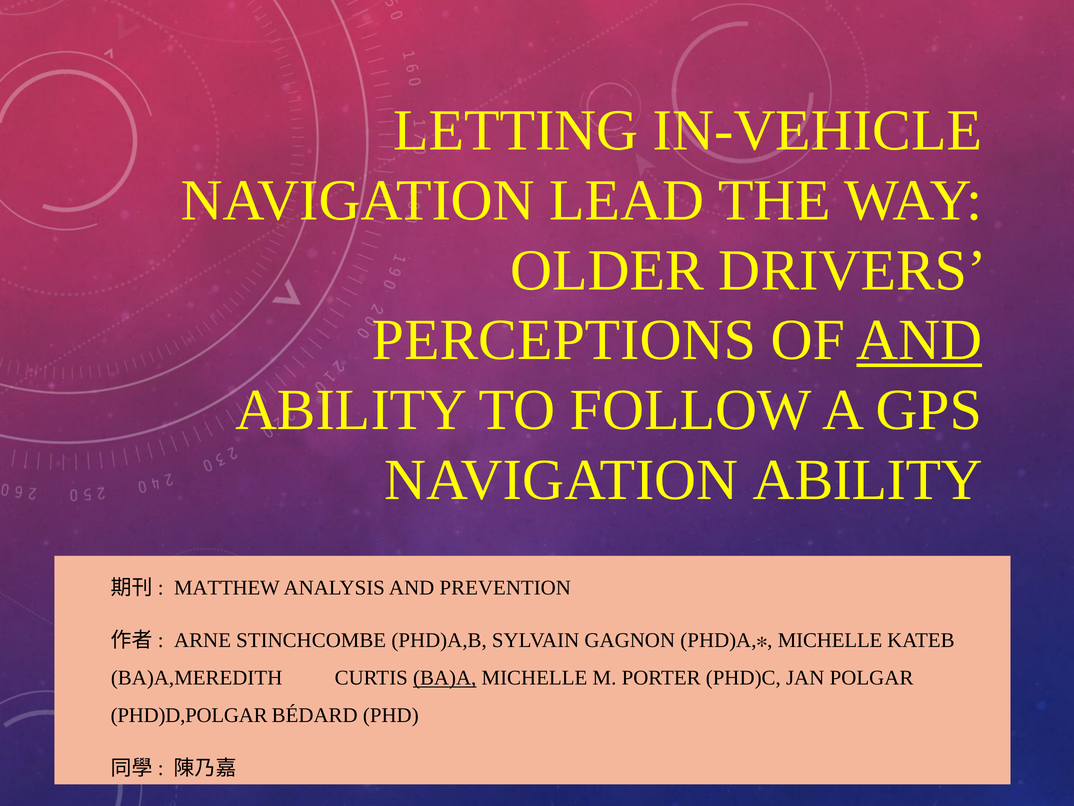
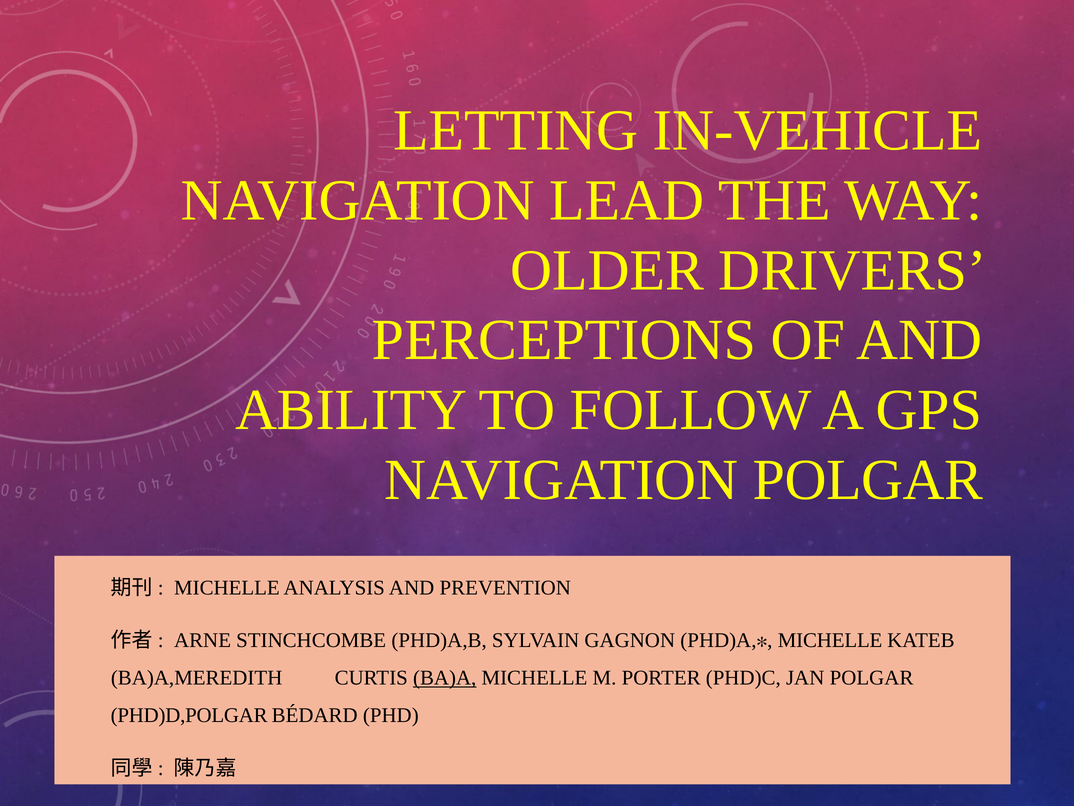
AND at (919, 340) underline: present -> none
NAVIGATION ABILITY: ABILITY -> POLGAR
MATTHEW at (227, 587): MATTHEW -> MICHELLE
